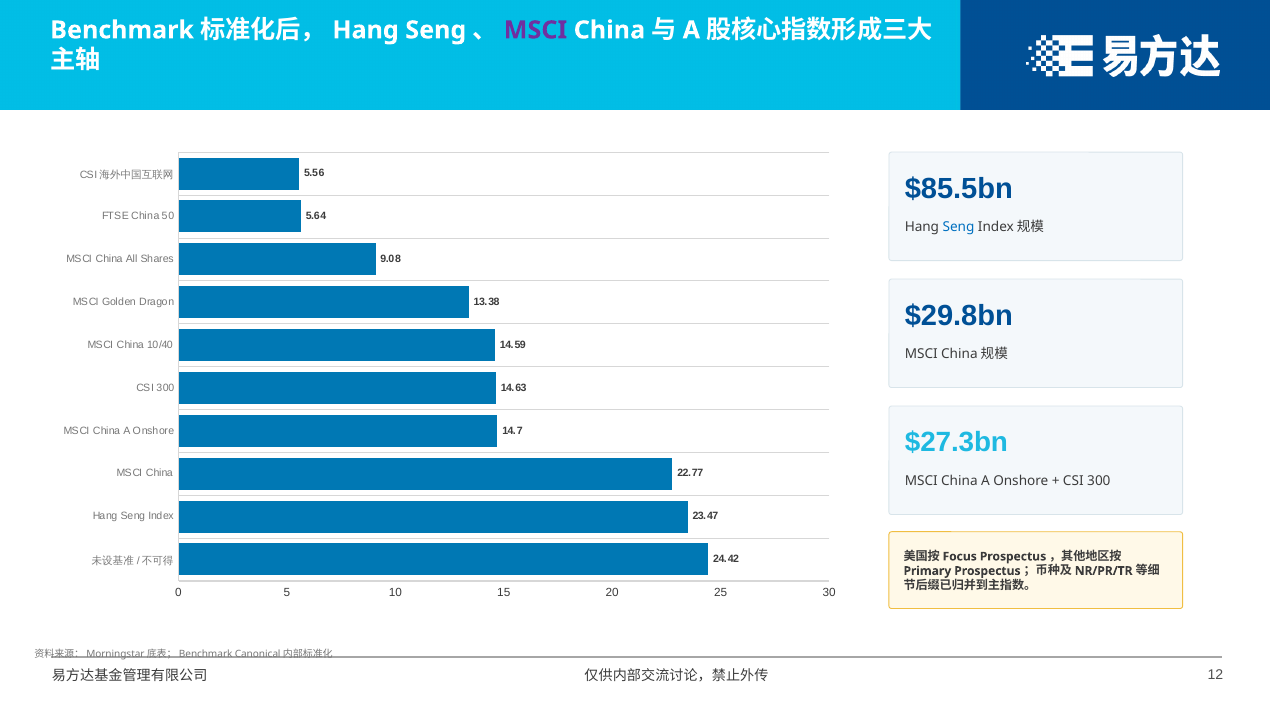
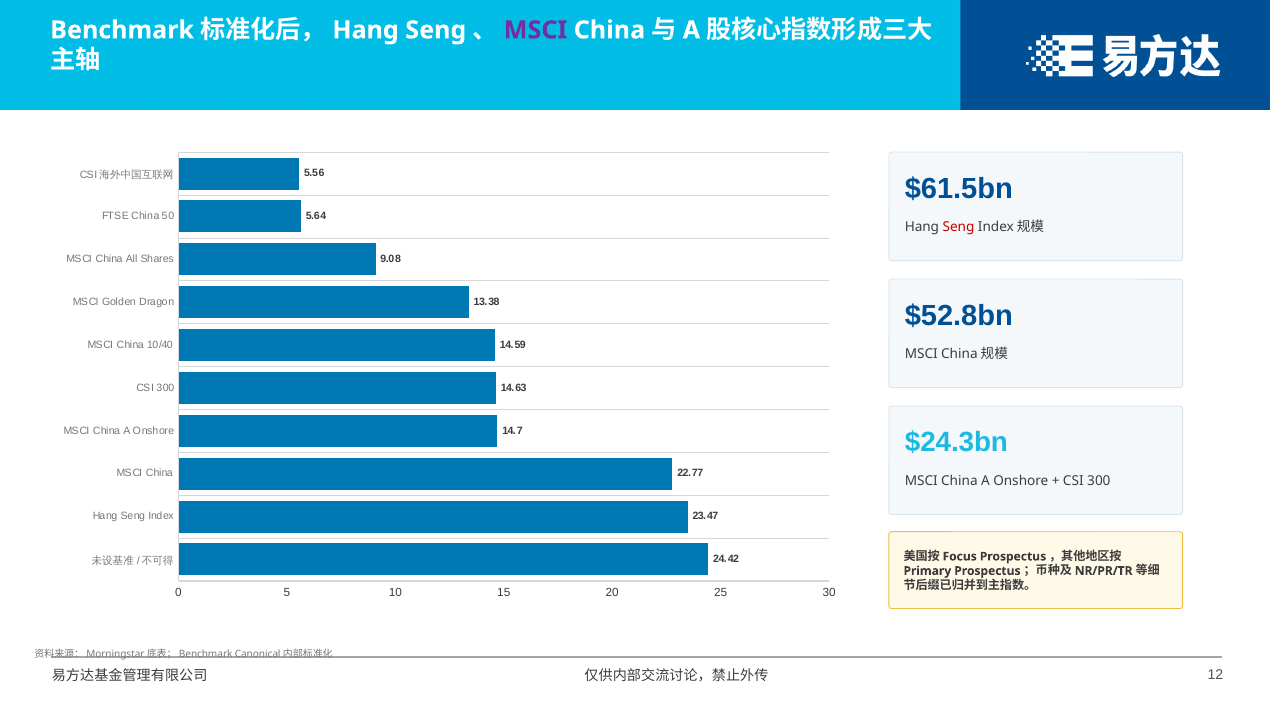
$85.5bn: $85.5bn -> $61.5bn
Seng at (959, 227) colour: blue -> red
$29.8bn: $29.8bn -> $52.8bn
$27.3bn: $27.3bn -> $24.3bn
